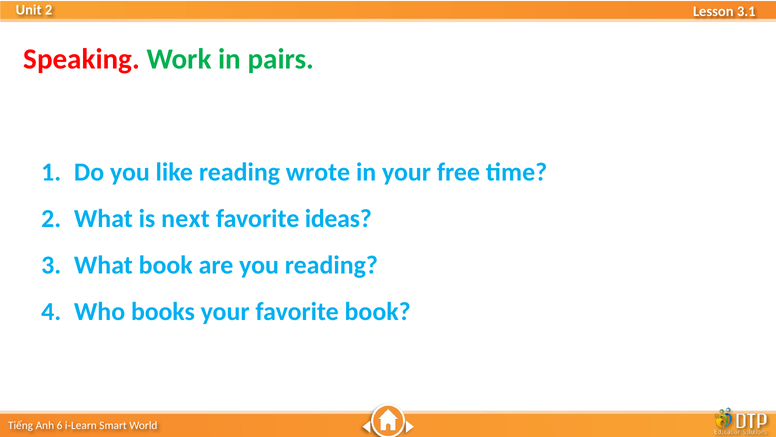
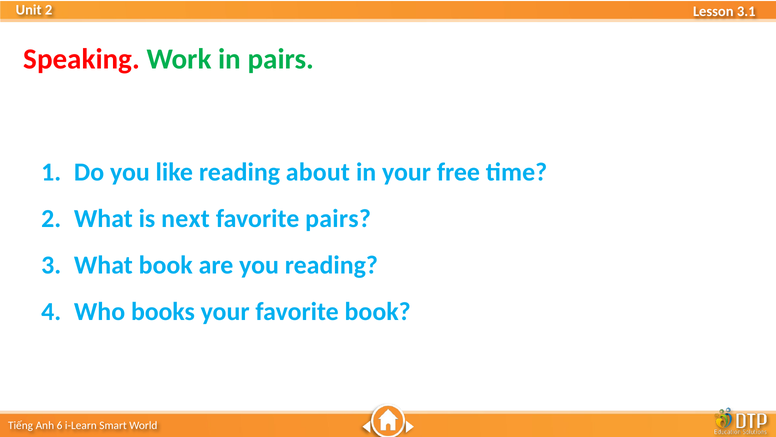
wrote: wrote -> about
favorite ideas: ideas -> pairs
